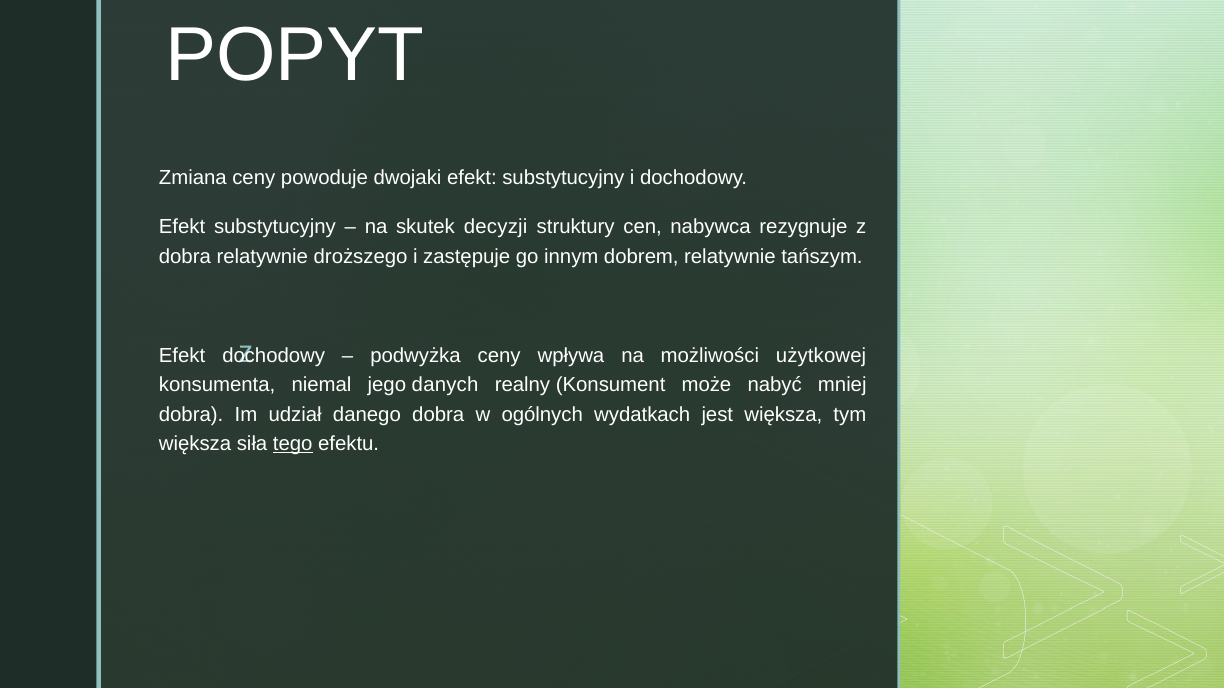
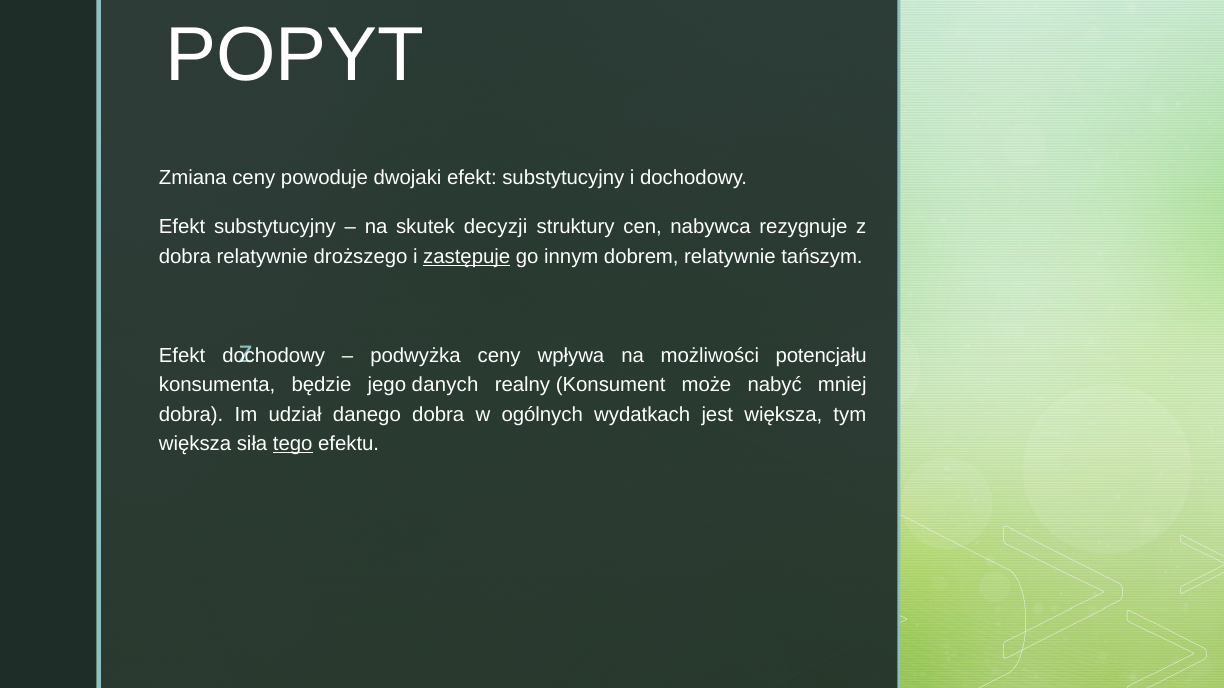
zastępuje underline: none -> present
użytkowej: użytkowej -> potencjału
niemal: niemal -> będzie
